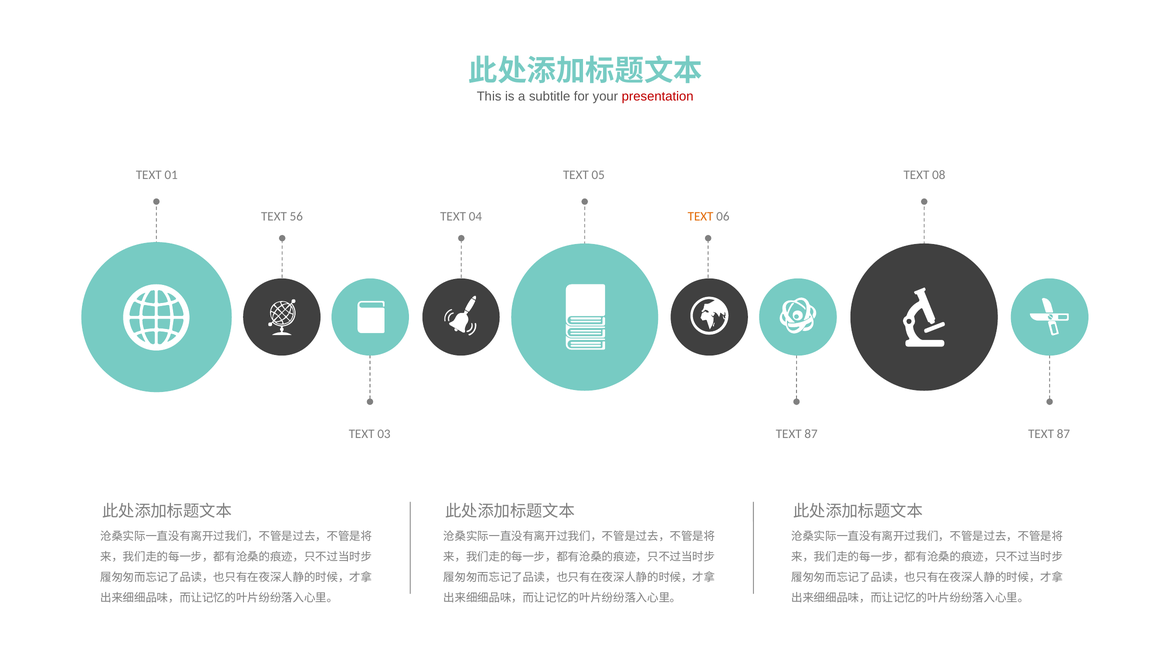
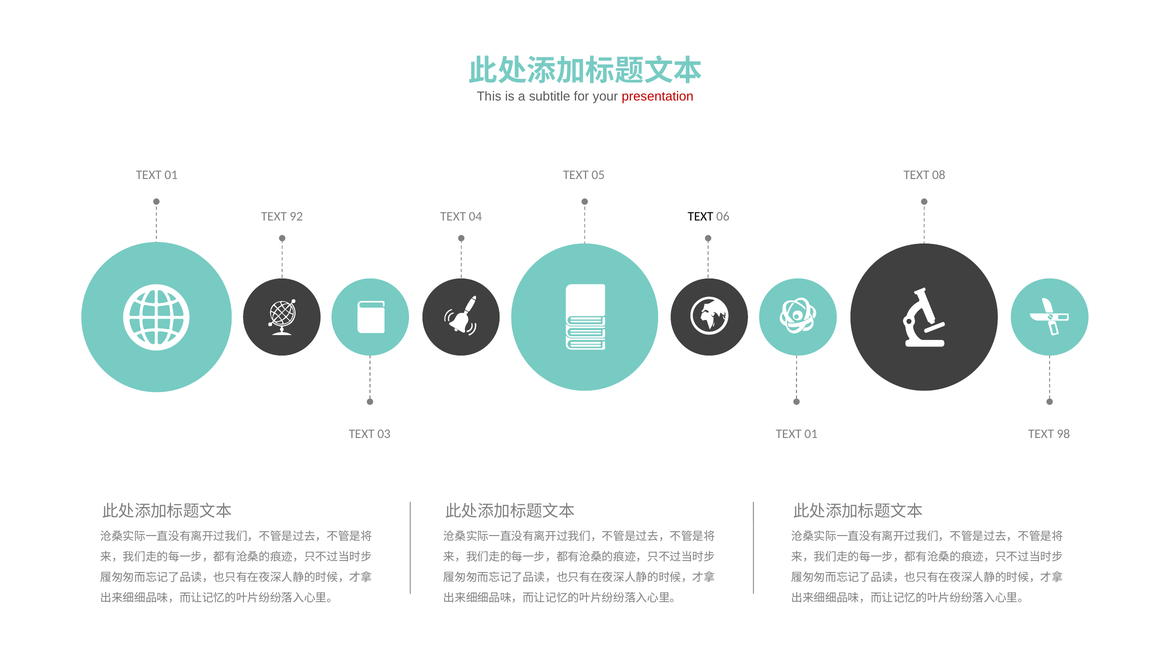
56: 56 -> 92
TEXT at (701, 216) colour: orange -> black
03 TEXT 87: 87 -> 01
87 at (1063, 434): 87 -> 98
